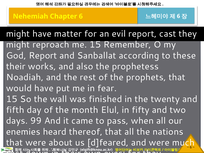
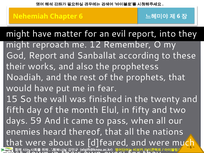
report cast: cast -> into
me 15: 15 -> 12
99: 99 -> 59
